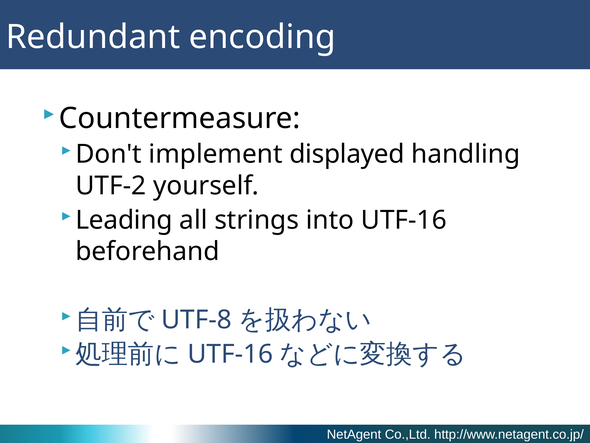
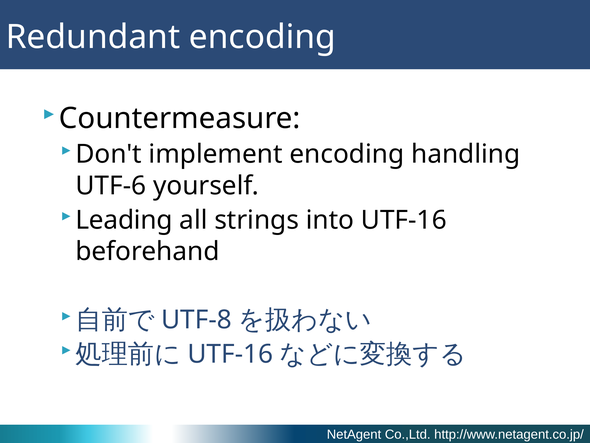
implement displayed: displayed -> encoding
UTF-2: UTF-2 -> UTF-6
